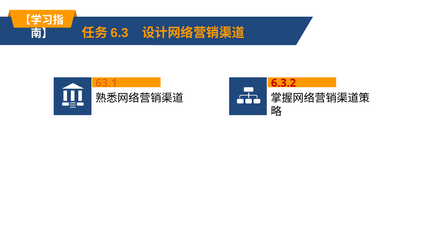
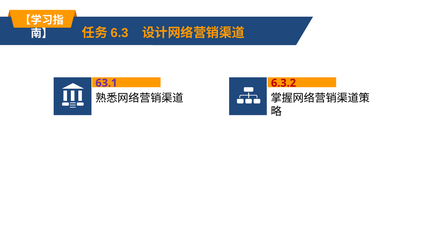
63.1 colour: orange -> purple
